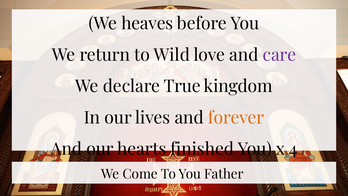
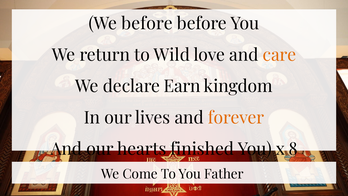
We heaves: heaves -> before
care colour: purple -> orange
True: True -> Earn
4: 4 -> 8
